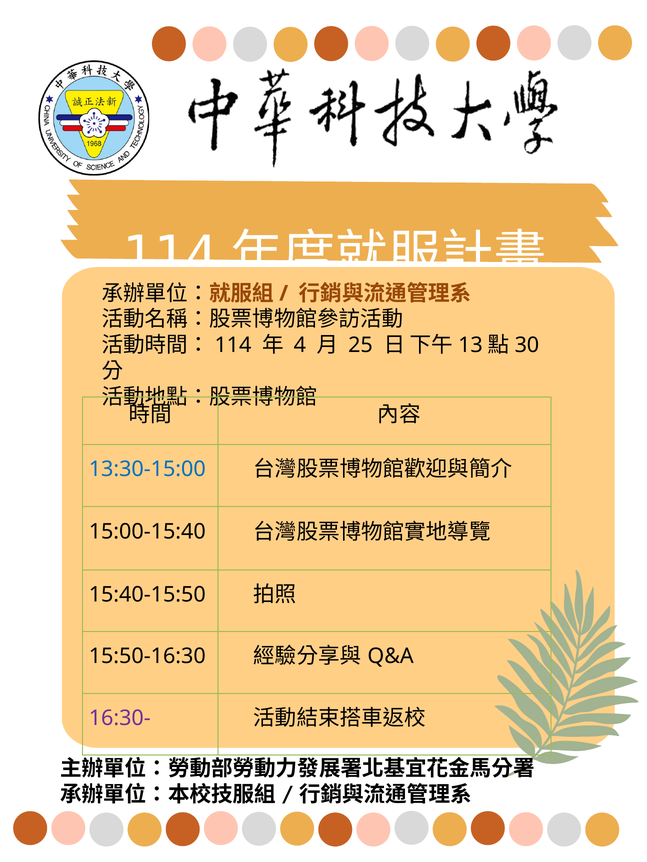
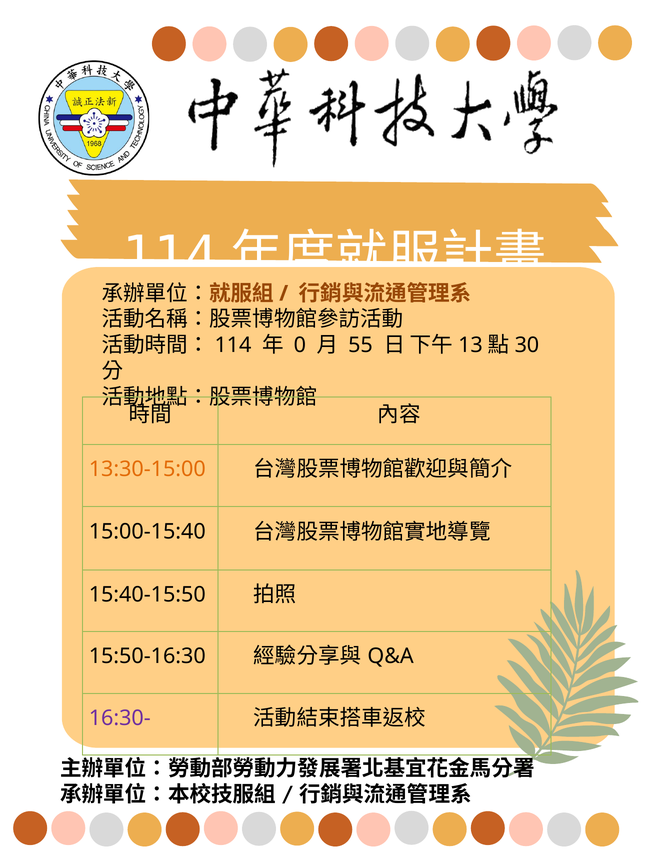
4: 4 -> 0
25: 25 -> 55
13:30-15:00 colour: blue -> orange
